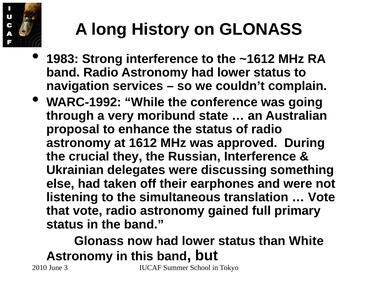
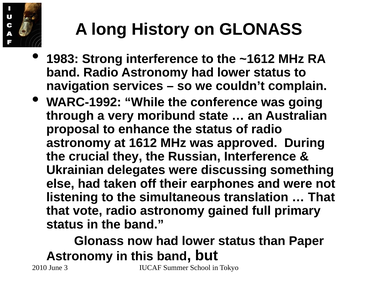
Vote at (322, 198): Vote -> That
White: White -> Paper
